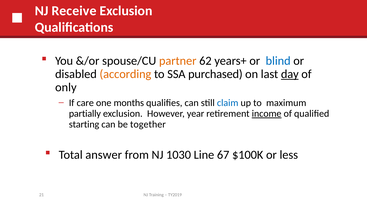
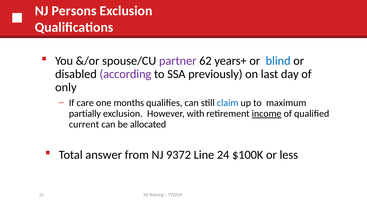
Receive: Receive -> Persons
partner colour: orange -> purple
according colour: orange -> purple
purchased: purchased -> previously
day underline: present -> none
year: year -> with
starting: starting -> current
together: together -> allocated
1030: 1030 -> 9372
67: 67 -> 24
